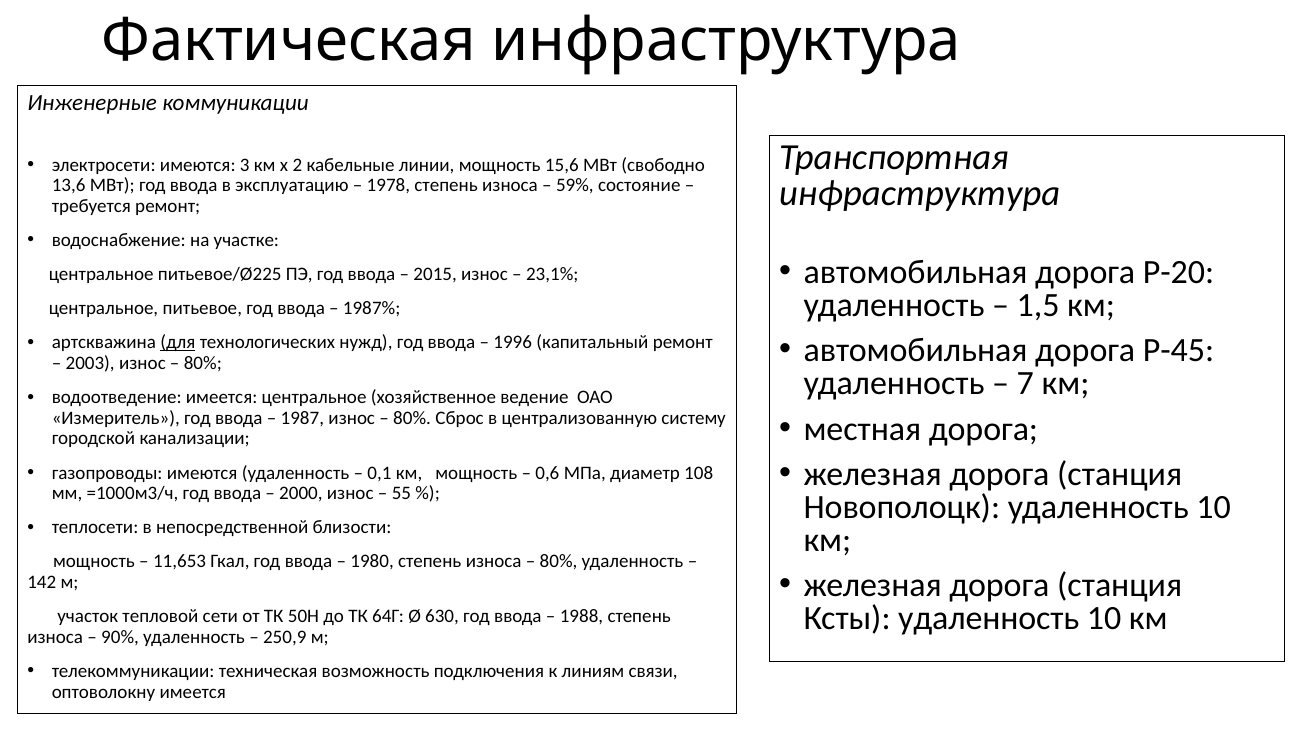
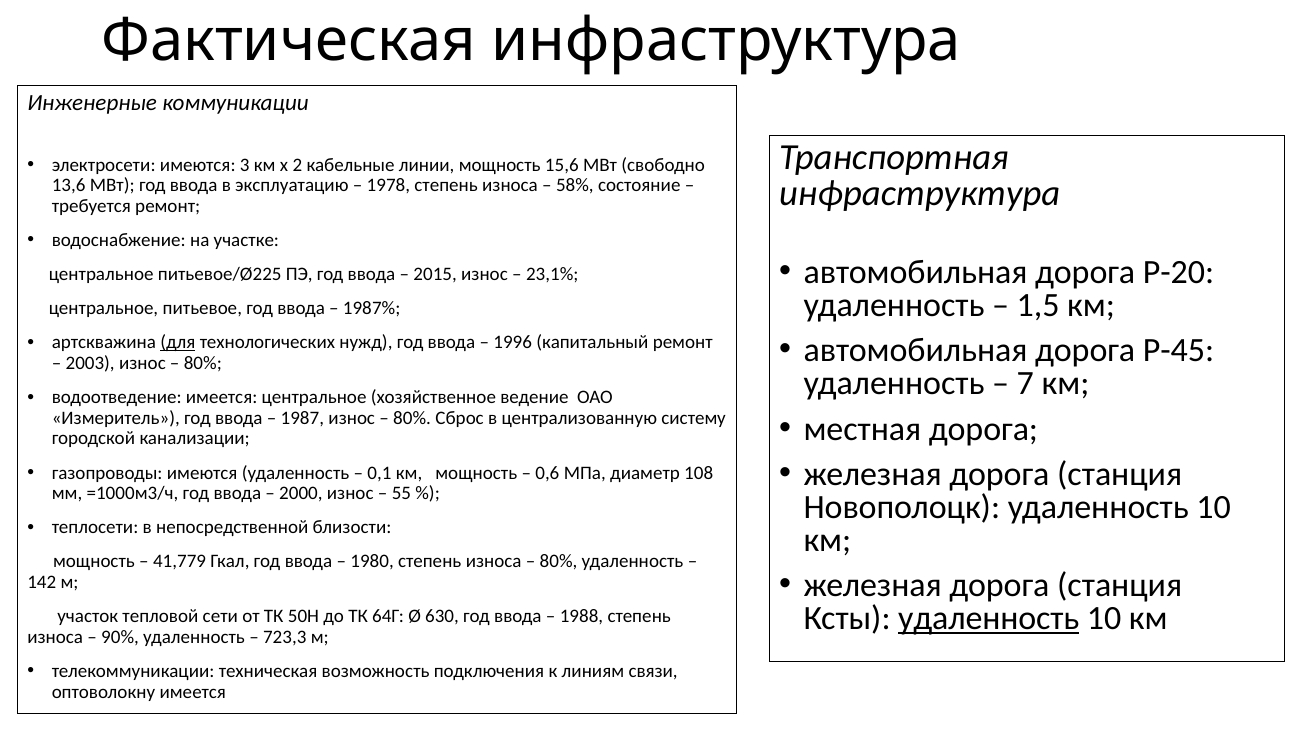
59%: 59% -> 58%
11,653: 11,653 -> 41,779
удаленность at (989, 618) underline: none -> present
250,9: 250,9 -> 723,3
